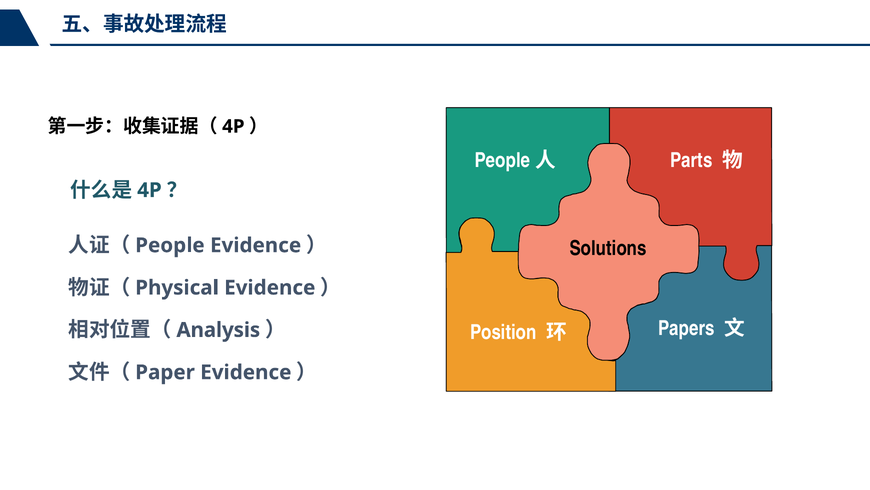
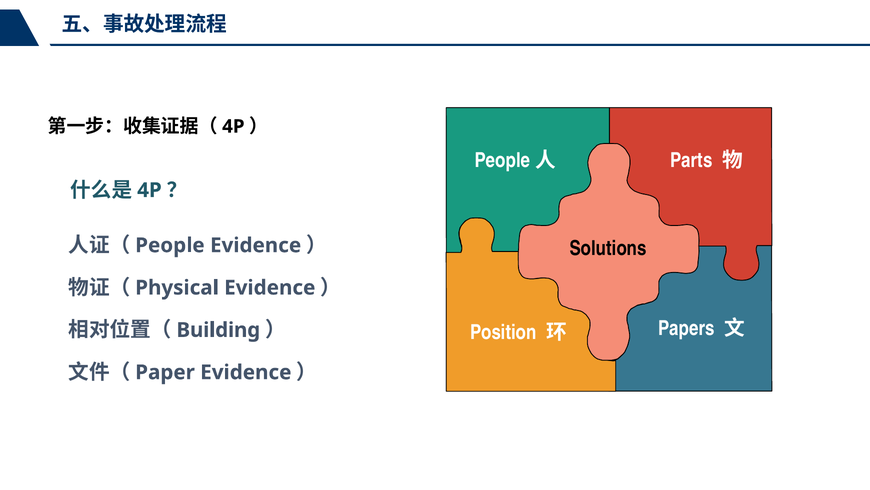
Analysis: Analysis -> Building
